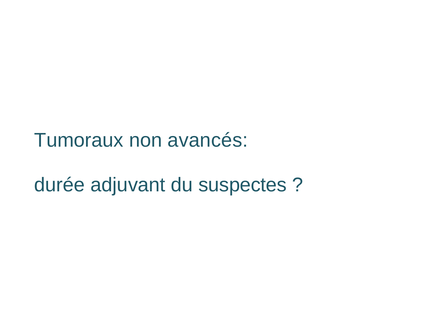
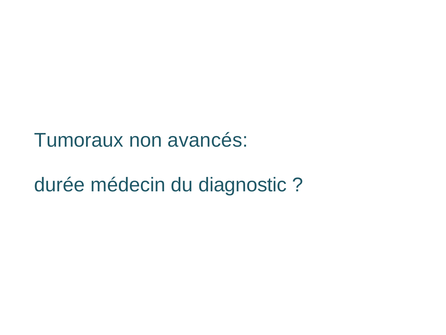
adjuvant: adjuvant -> médecin
suspectes: suspectes -> diagnostic
